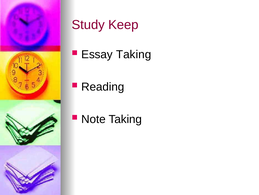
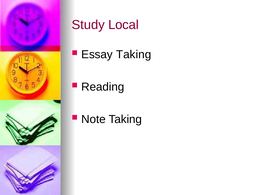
Keep: Keep -> Local
